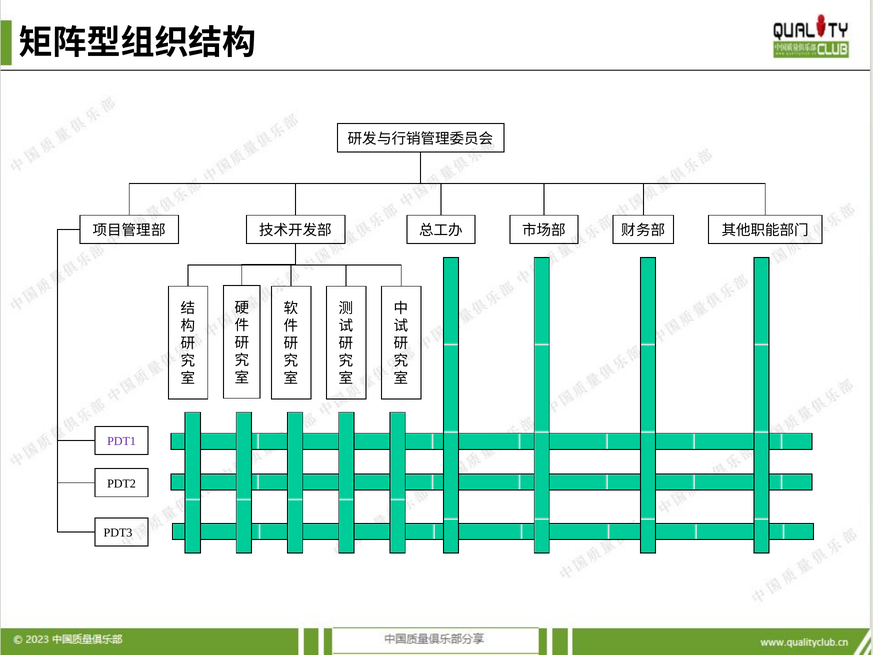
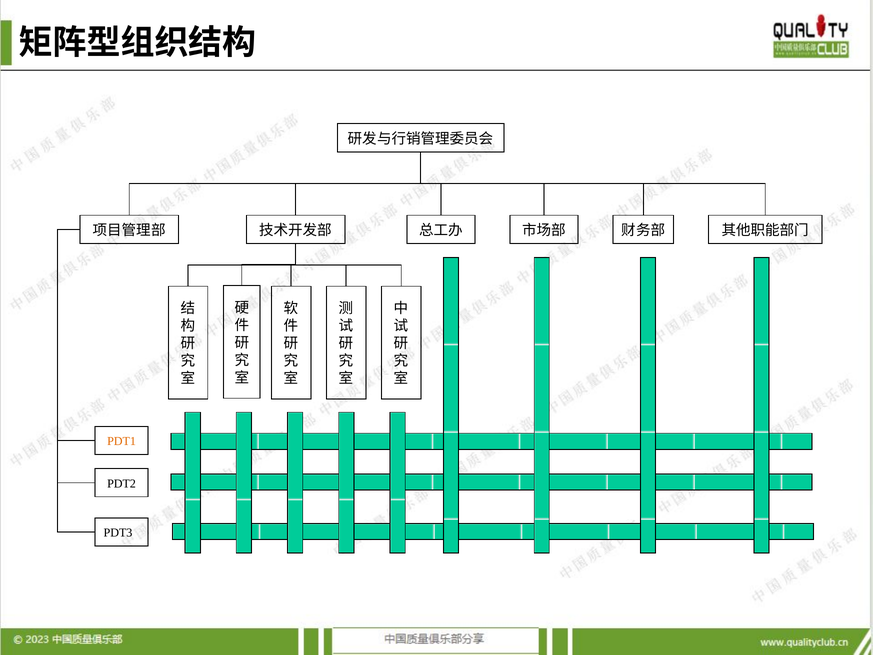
PDT1 colour: purple -> orange
